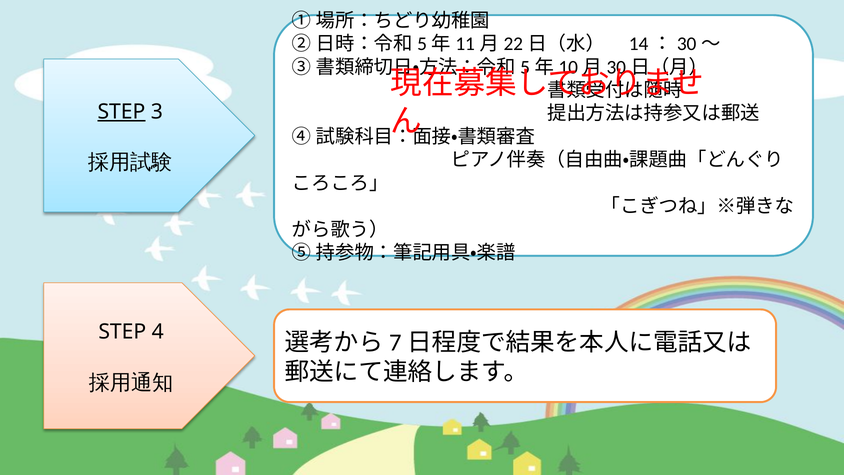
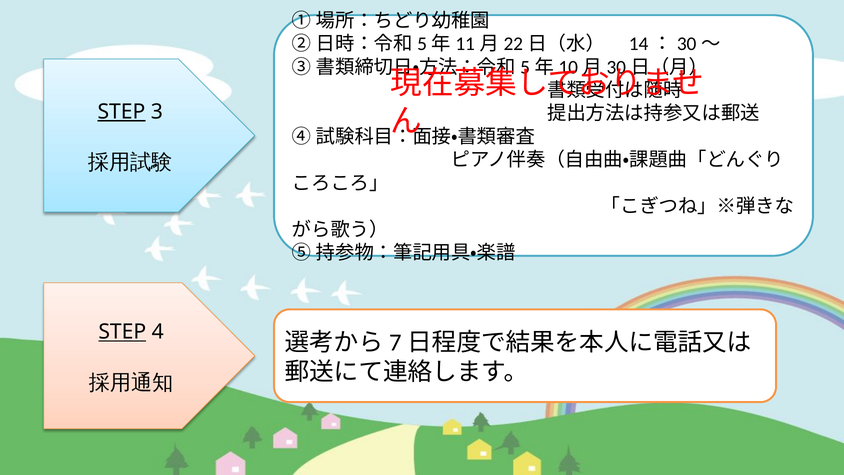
STEP at (122, 332) underline: none -> present
